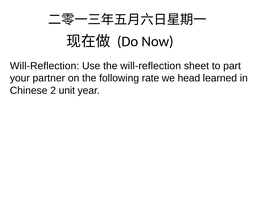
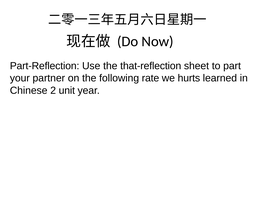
Will-Reflection at (45, 66): Will-Reflection -> Part-Reflection
the will-reflection: will-reflection -> that-reflection
head: head -> hurts
